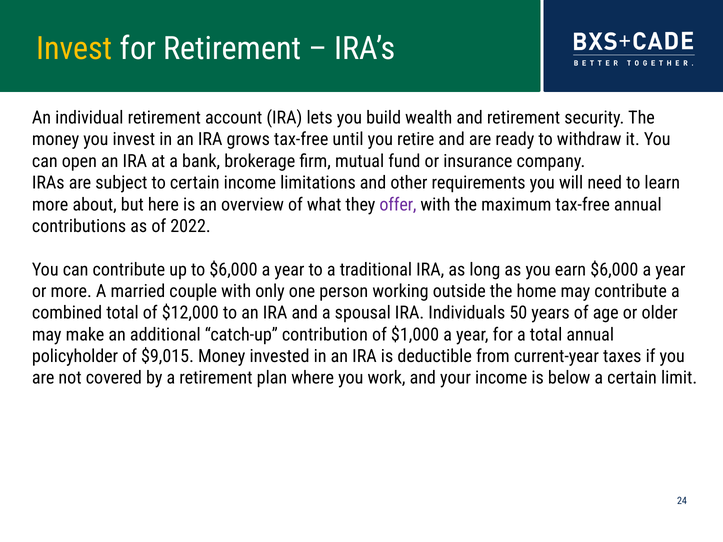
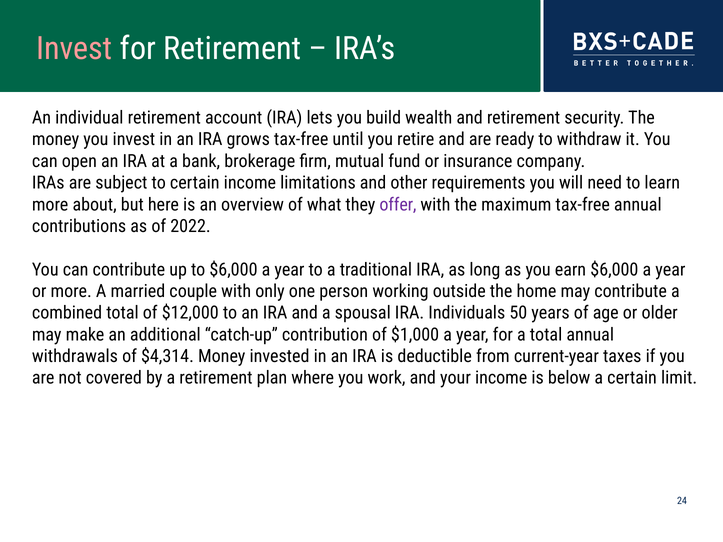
Invest at (74, 49) colour: yellow -> pink
policyholder: policyholder -> withdrawals
$9,015: $9,015 -> $4,314
